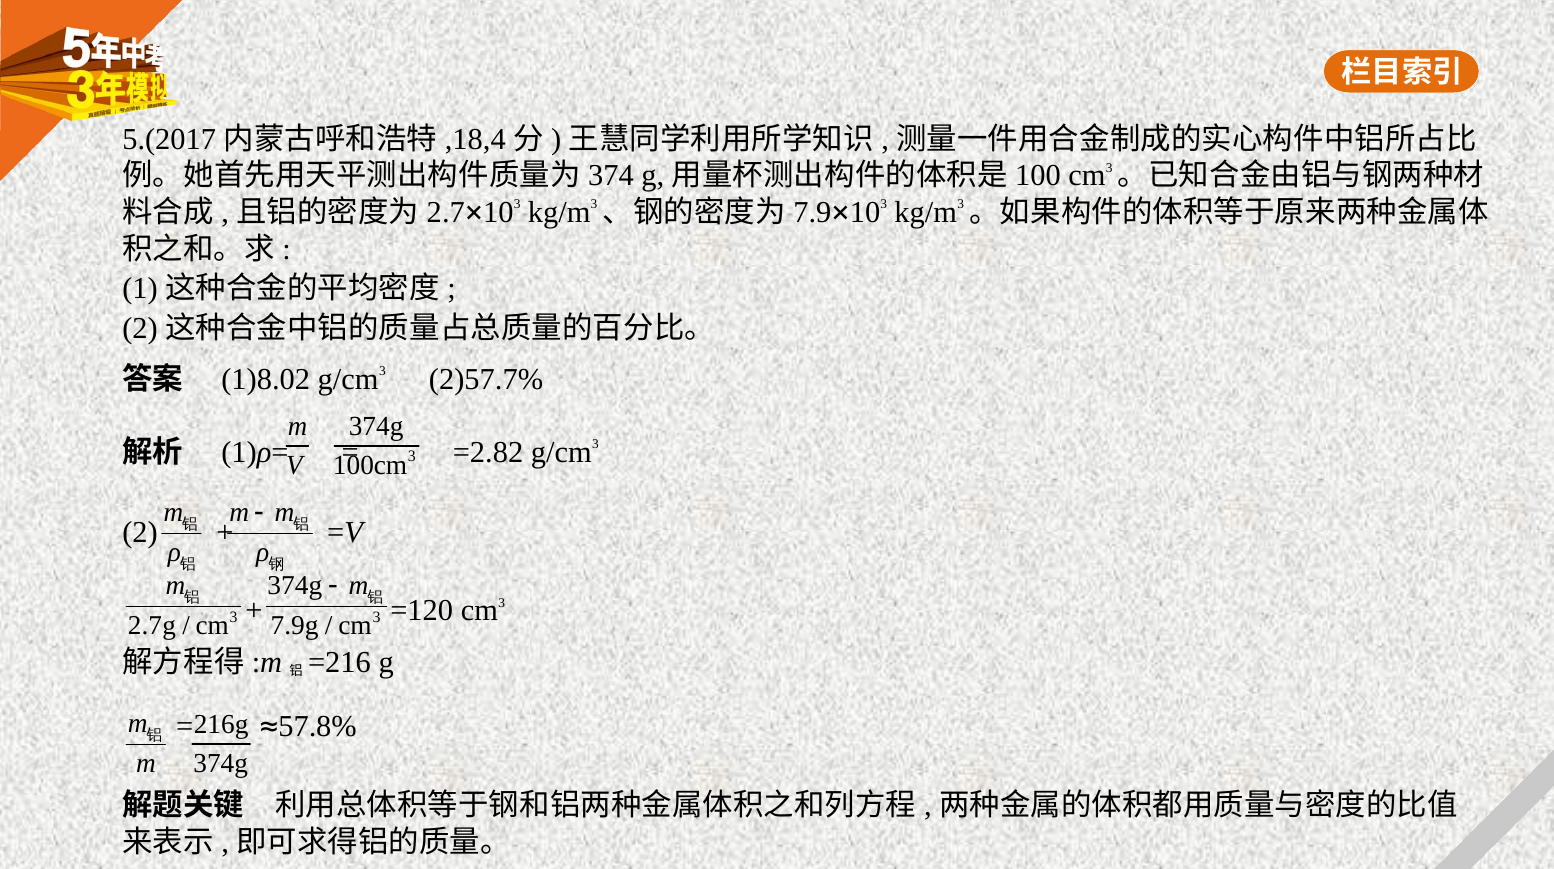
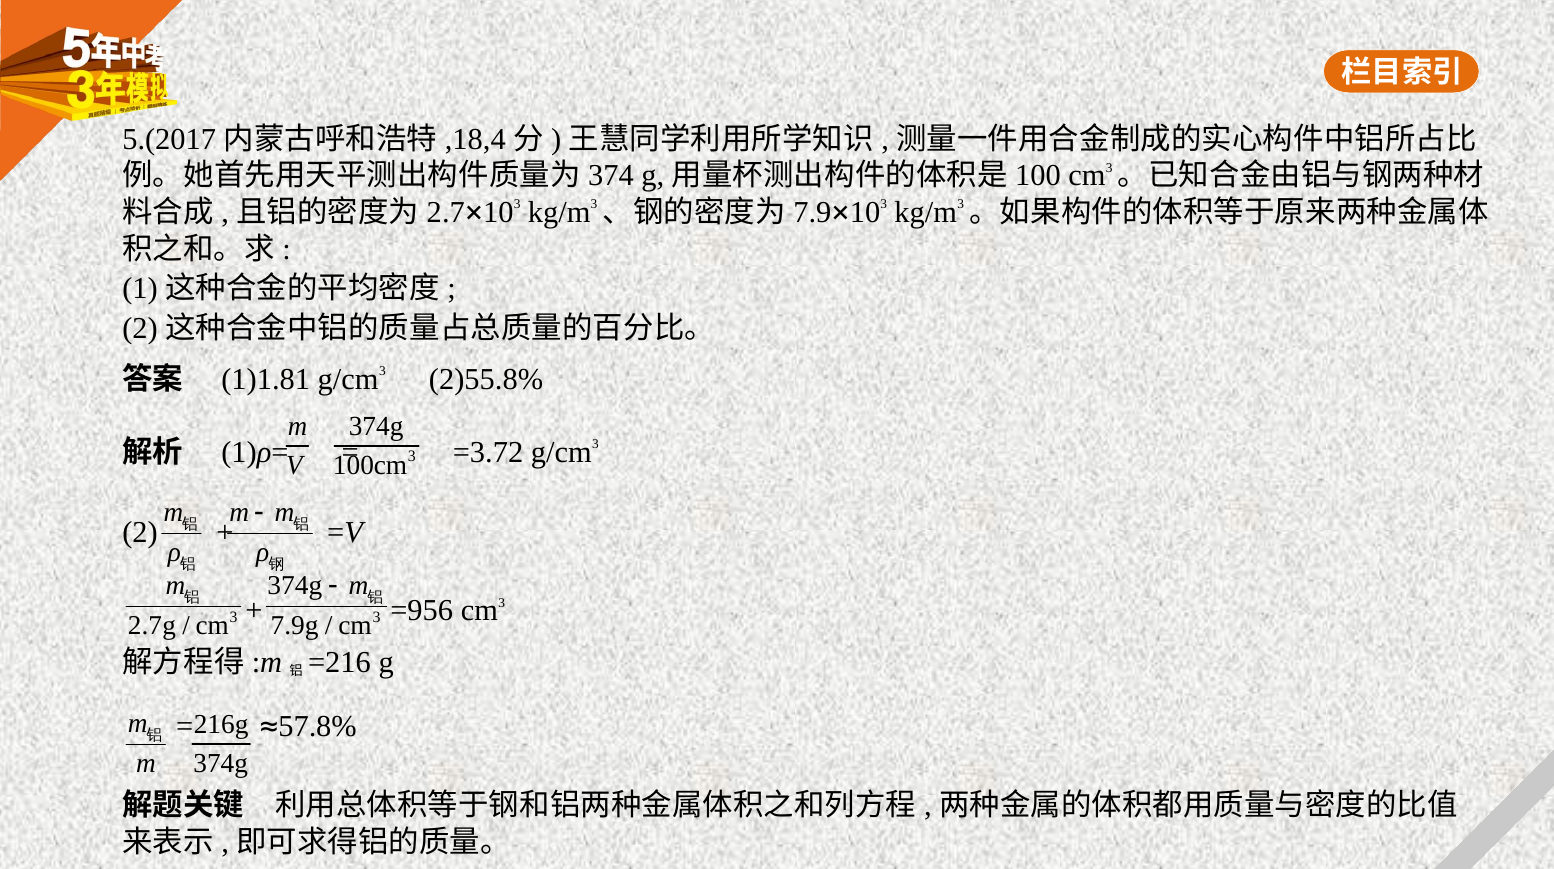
1)8.02: 1)8.02 -> 1)1.81
2)57.7%: 2)57.7% -> 2)55.8%
=2.82: =2.82 -> =3.72
=120: =120 -> =956
